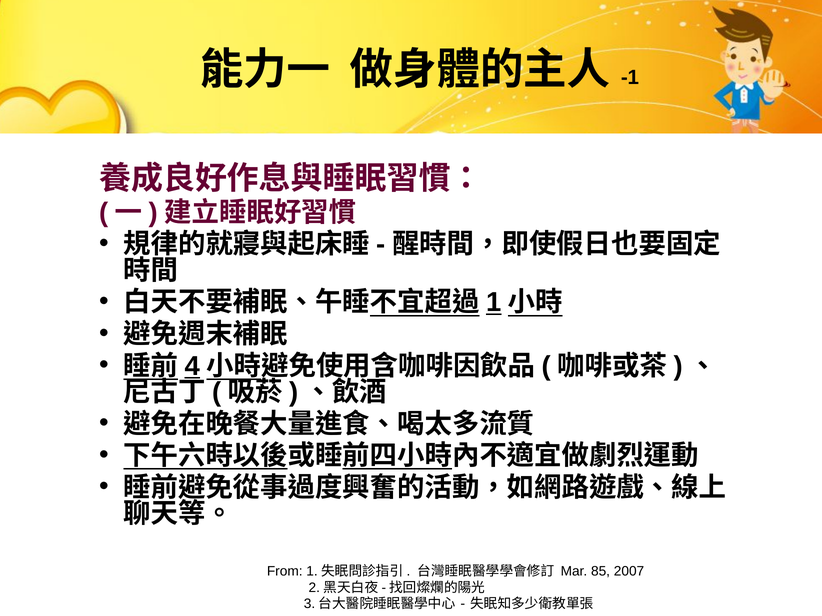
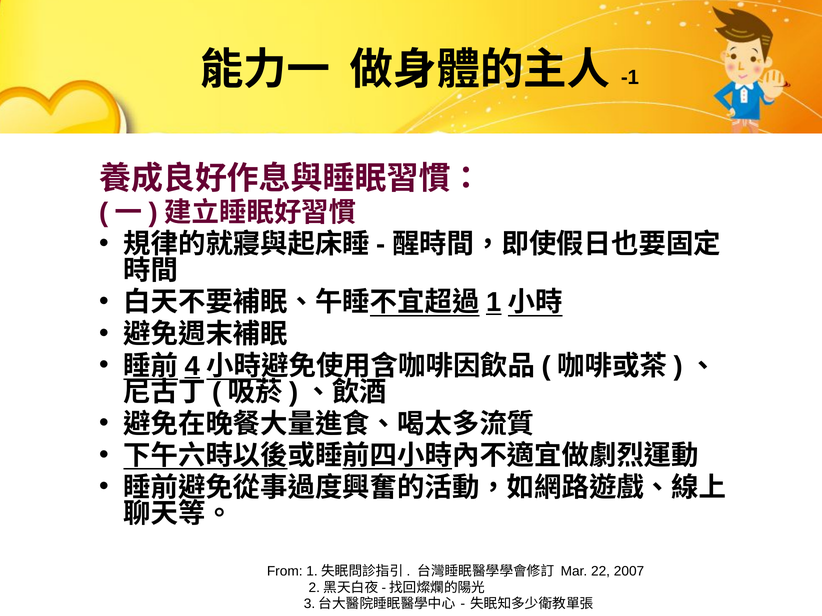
85: 85 -> 22
